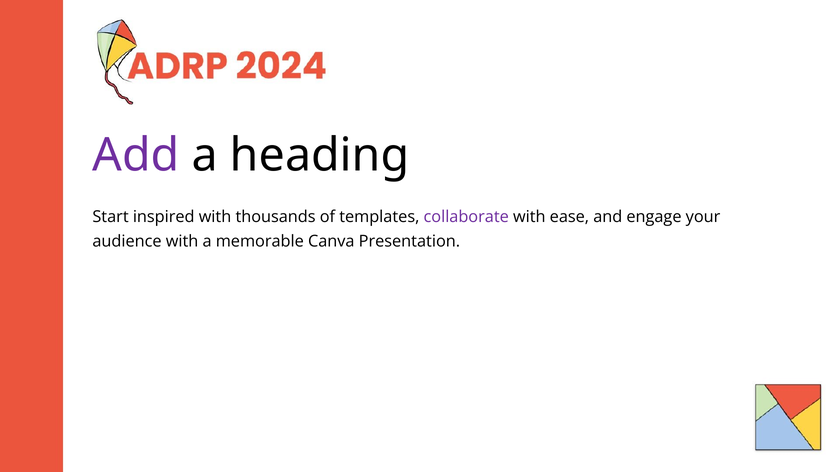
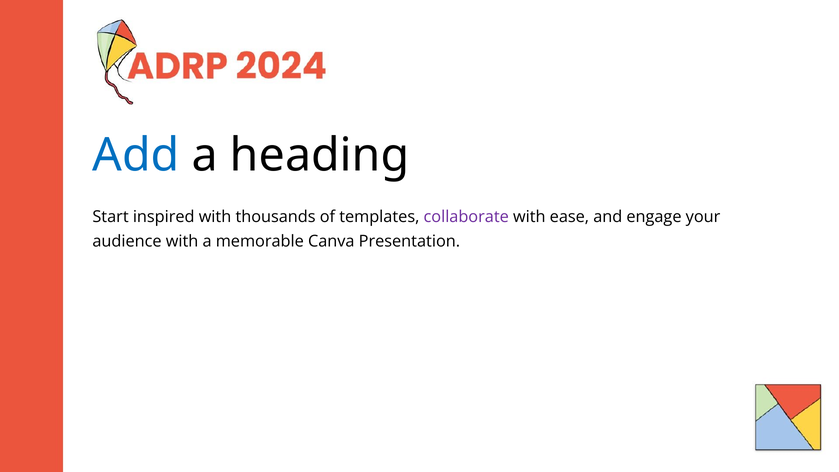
Add colour: purple -> blue
